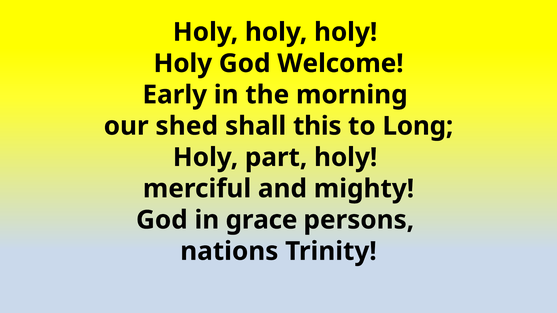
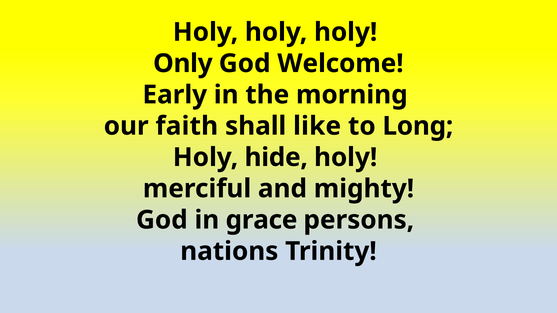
Holy at (183, 64): Holy -> Only
shed: shed -> faith
this: this -> like
part: part -> hide
